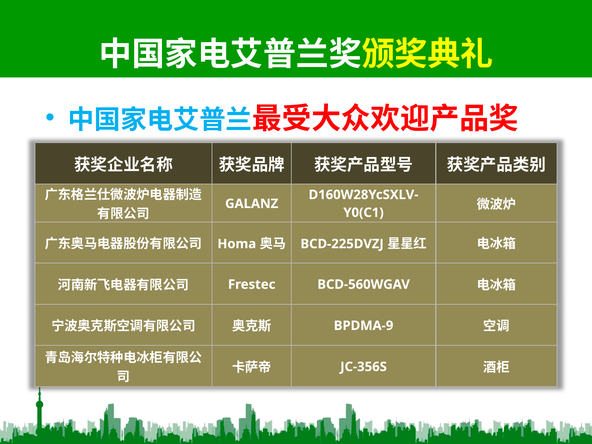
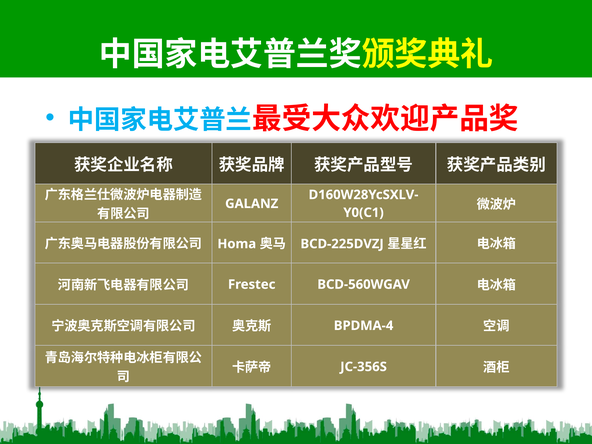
BPDMA-9: BPDMA-9 -> BPDMA-4
